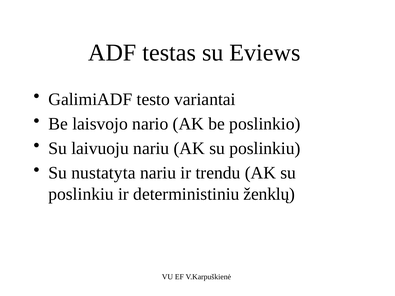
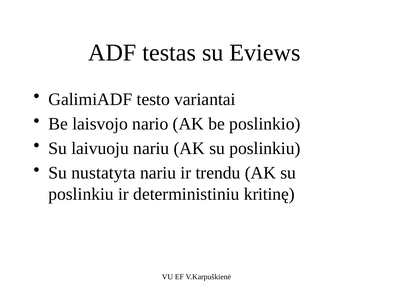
ženklų: ženklų -> kritinę
